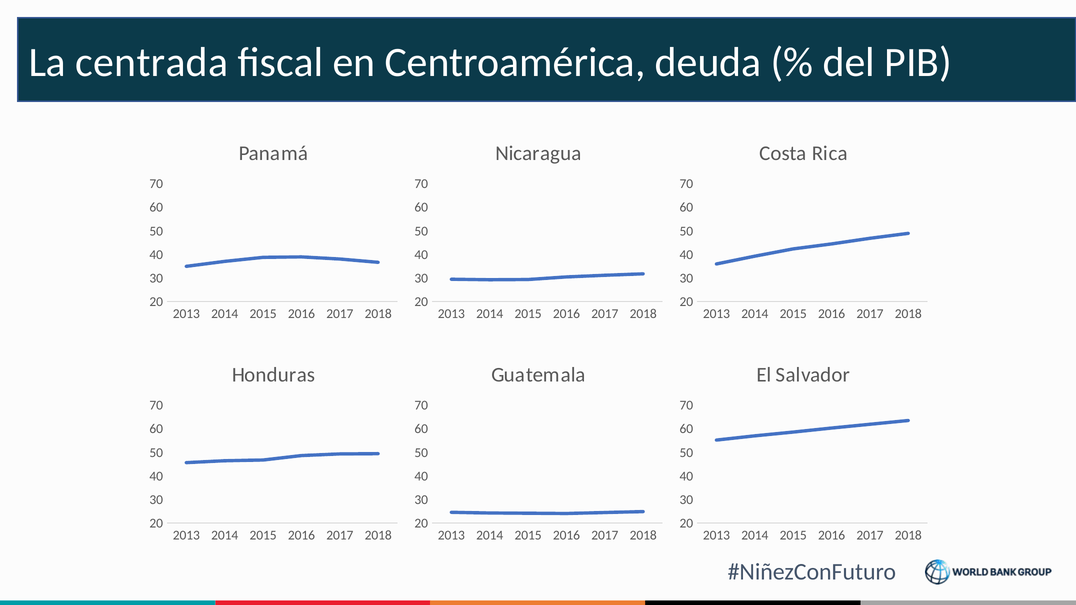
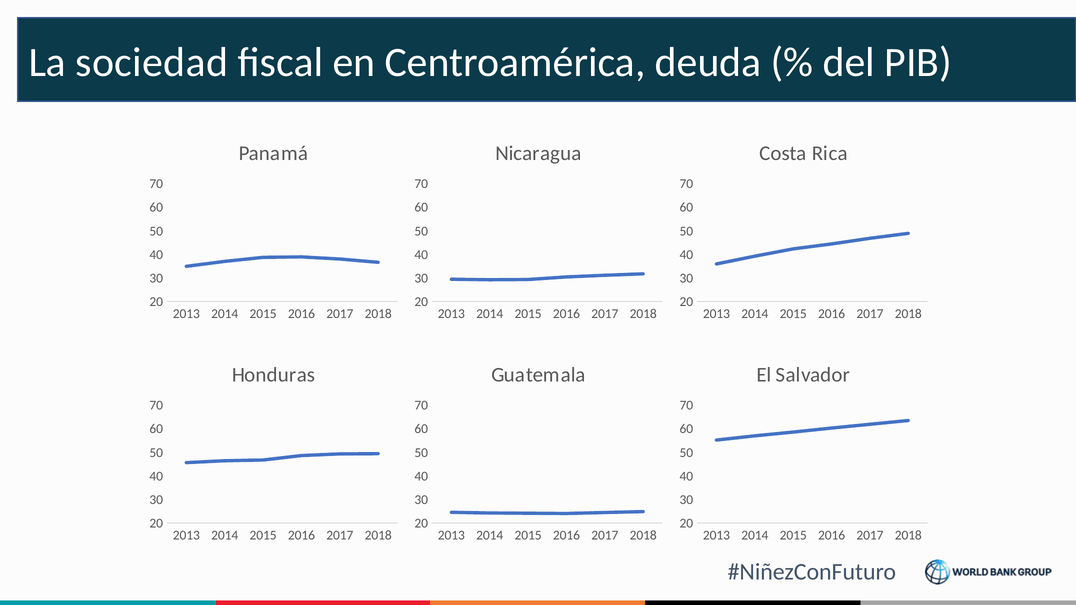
centrada: centrada -> sociedad
